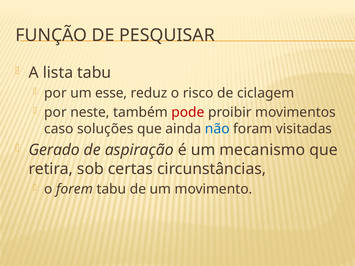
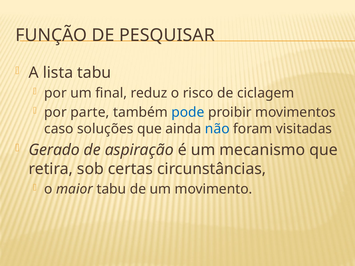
esse: esse -> final
neste: neste -> parte
pode colour: red -> blue
forem: forem -> maior
